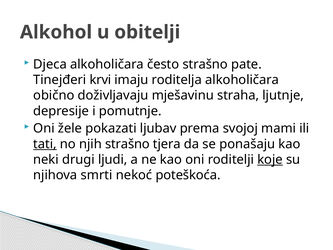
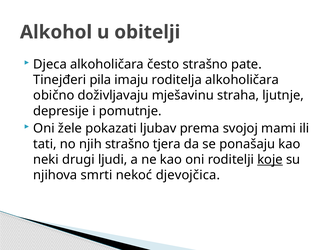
krvi: krvi -> pila
tati underline: present -> none
poteškoća: poteškoća -> djevojčica
